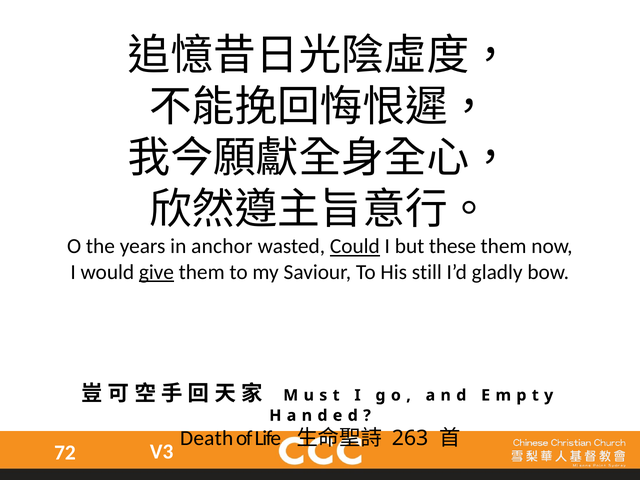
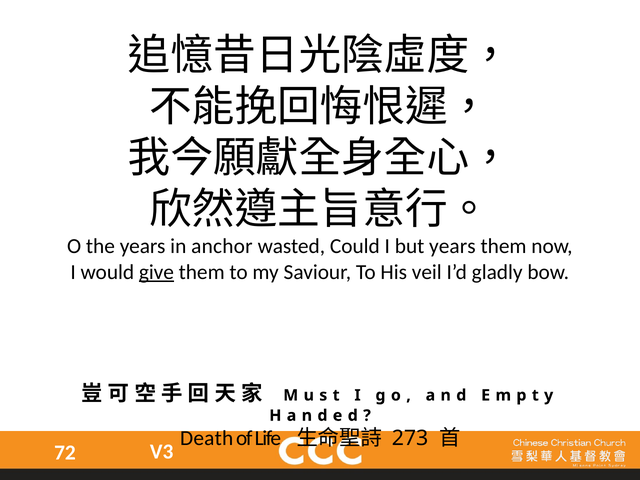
Could underline: present -> none
but these: these -> years
still: still -> veil
263: 263 -> 273
